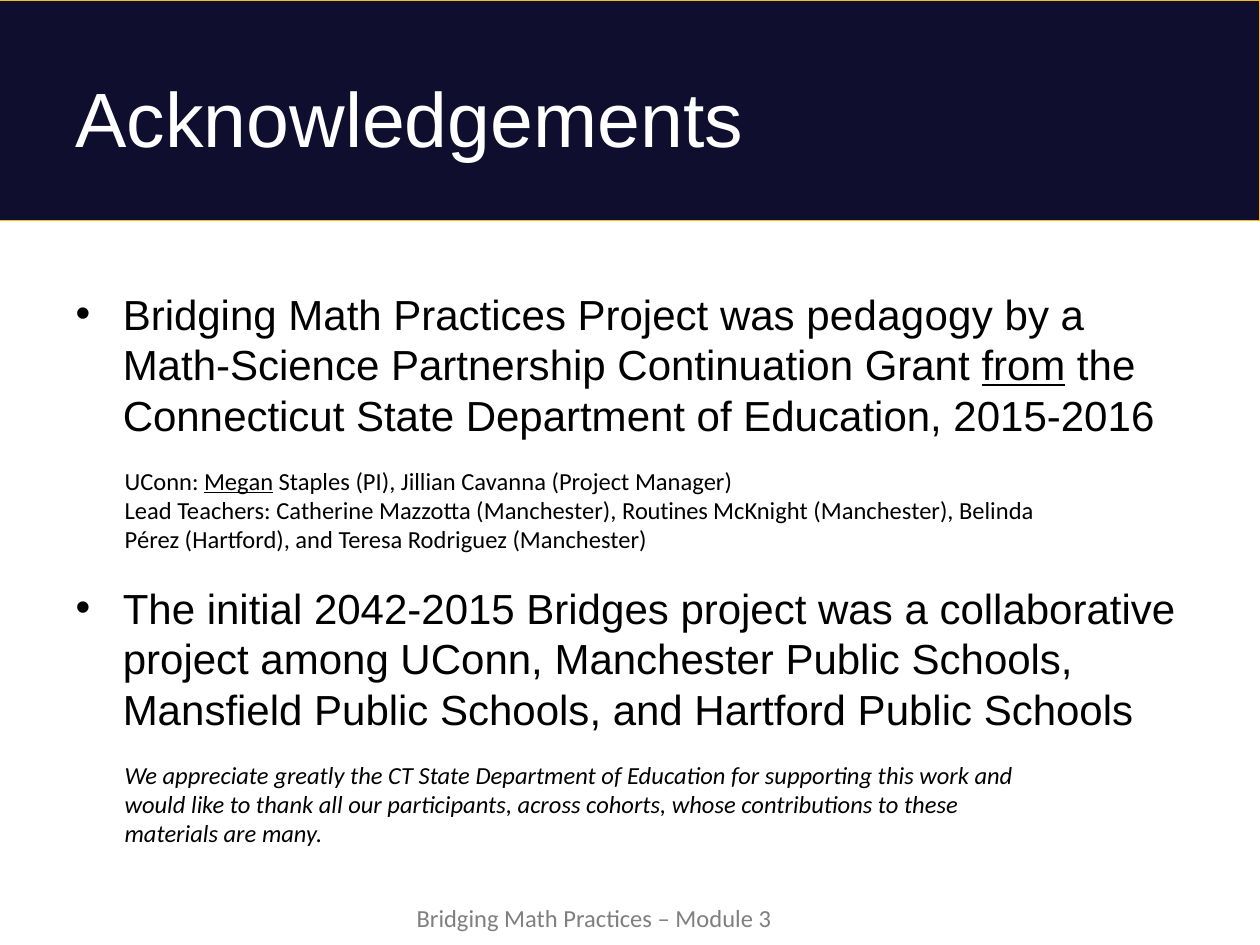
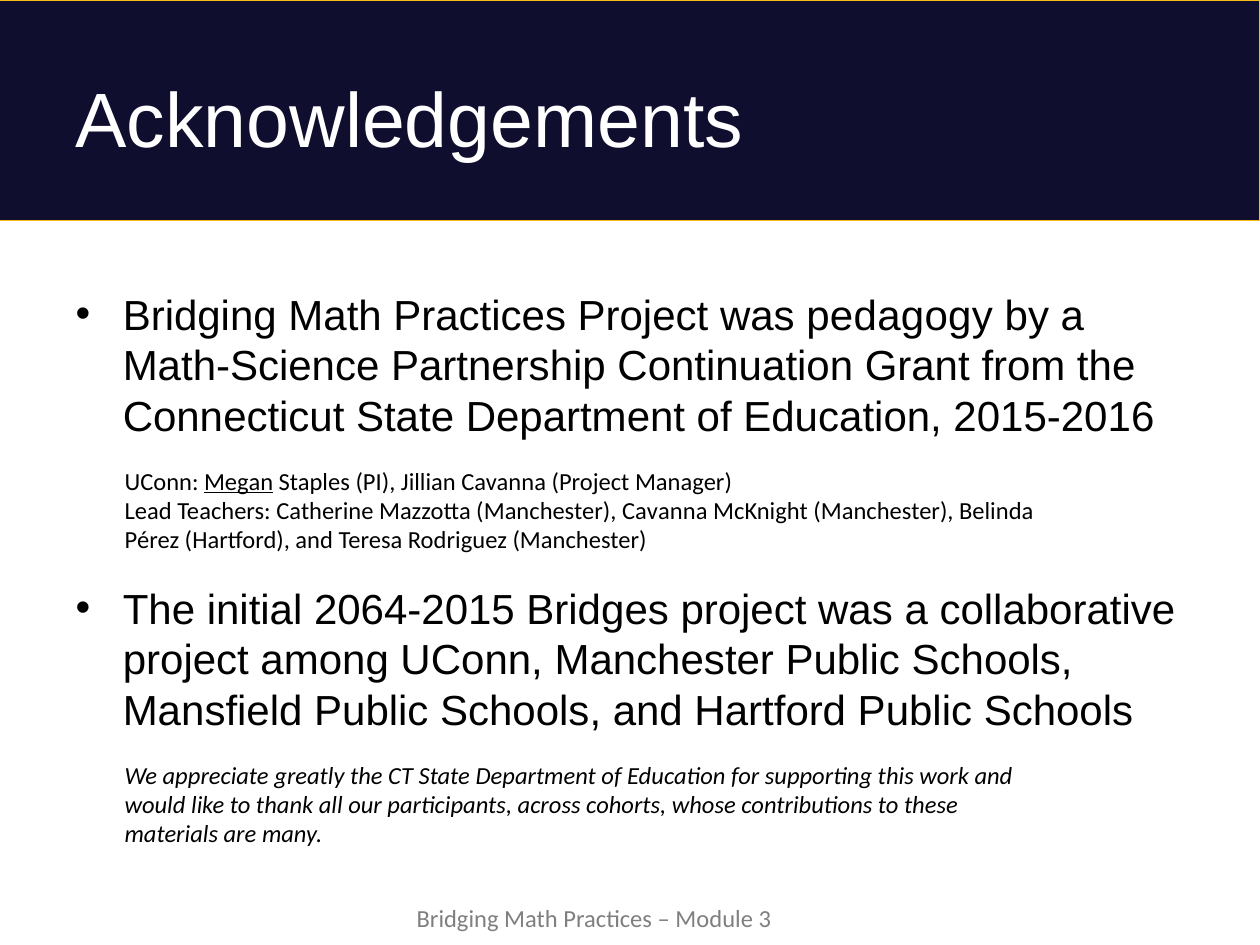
from underline: present -> none
Manchester Routines: Routines -> Cavanna
2042-2015: 2042-2015 -> 2064-2015
